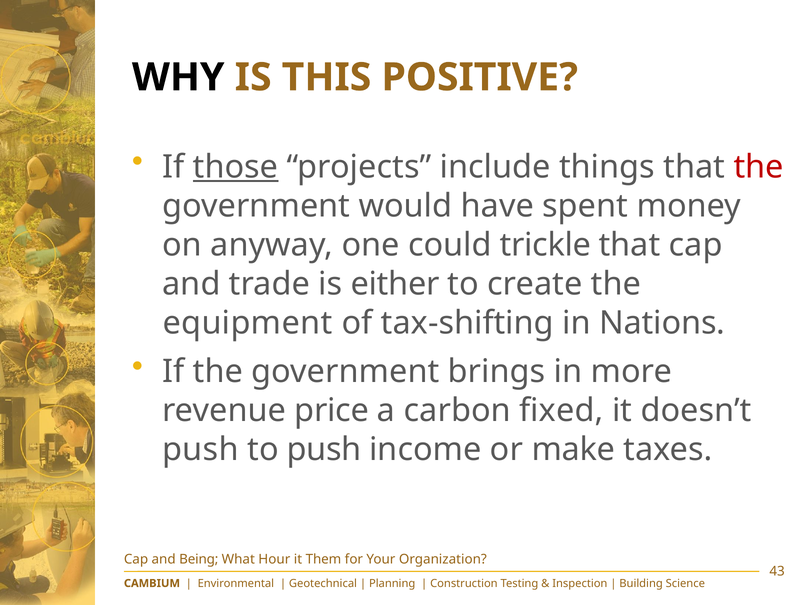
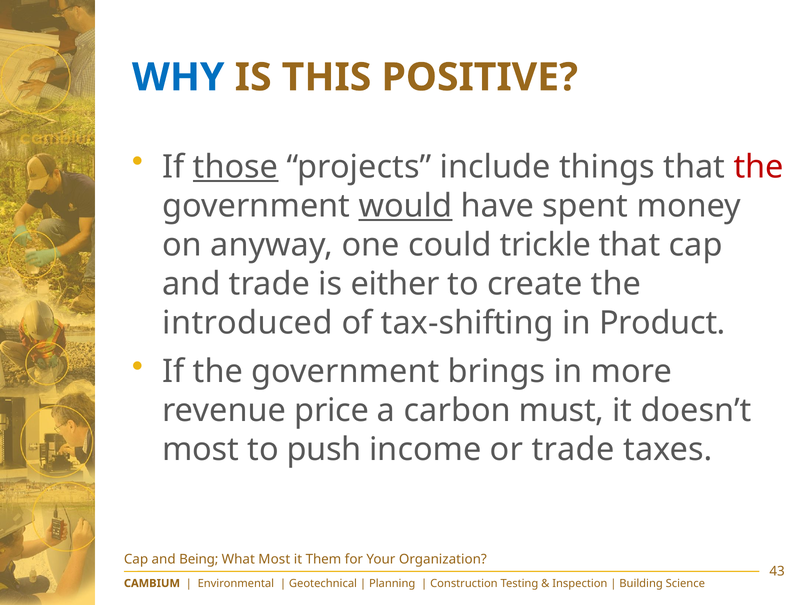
WHY colour: black -> blue
would underline: none -> present
equipment: equipment -> introduced
Nations: Nations -> Product
fixed: fixed -> must
push at (200, 450): push -> most
or make: make -> trade
What Hour: Hour -> Most
